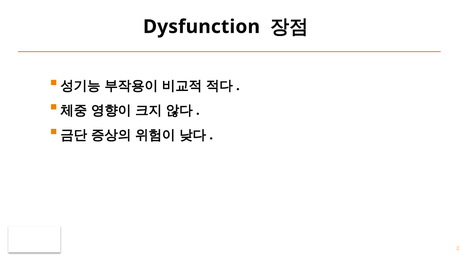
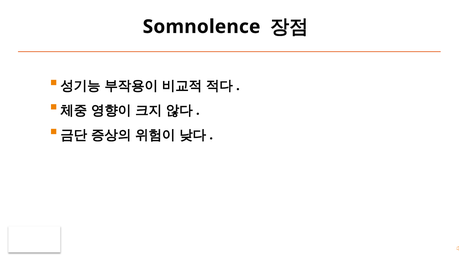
Dysfunction: Dysfunction -> Somnolence
